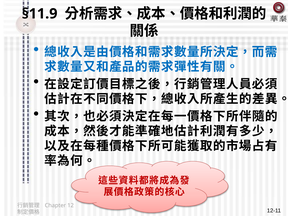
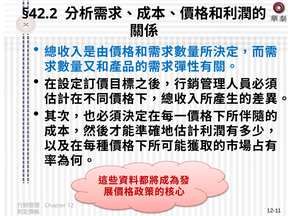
§11.9: §11.9 -> §42.2
